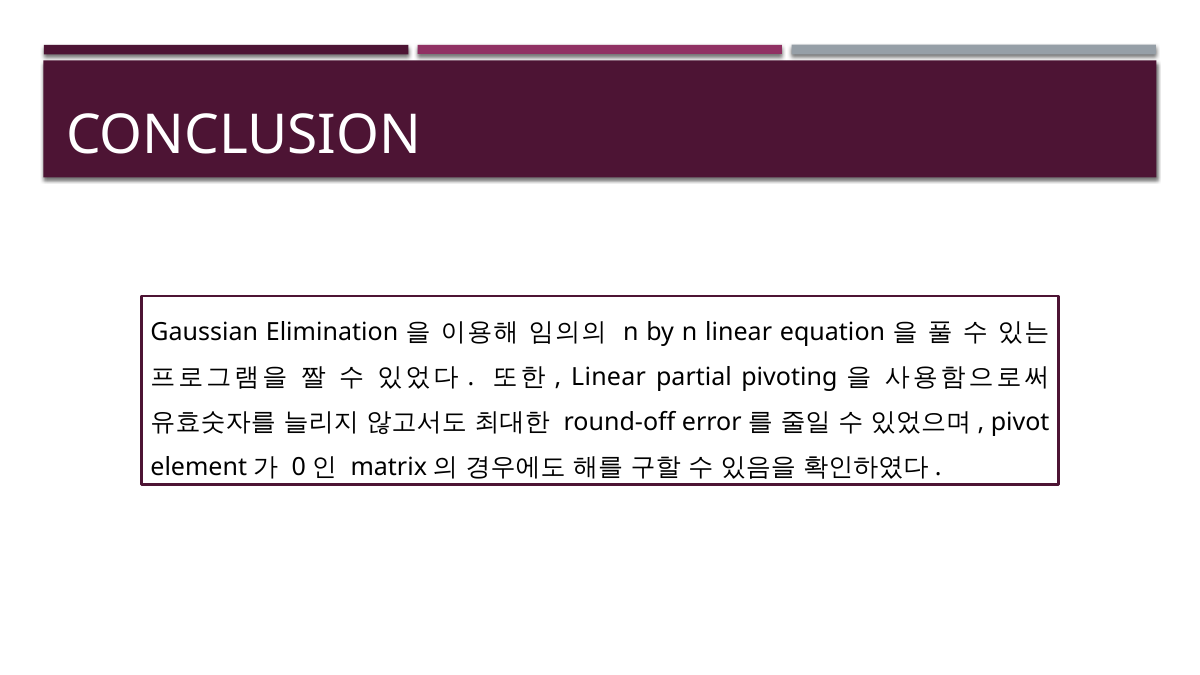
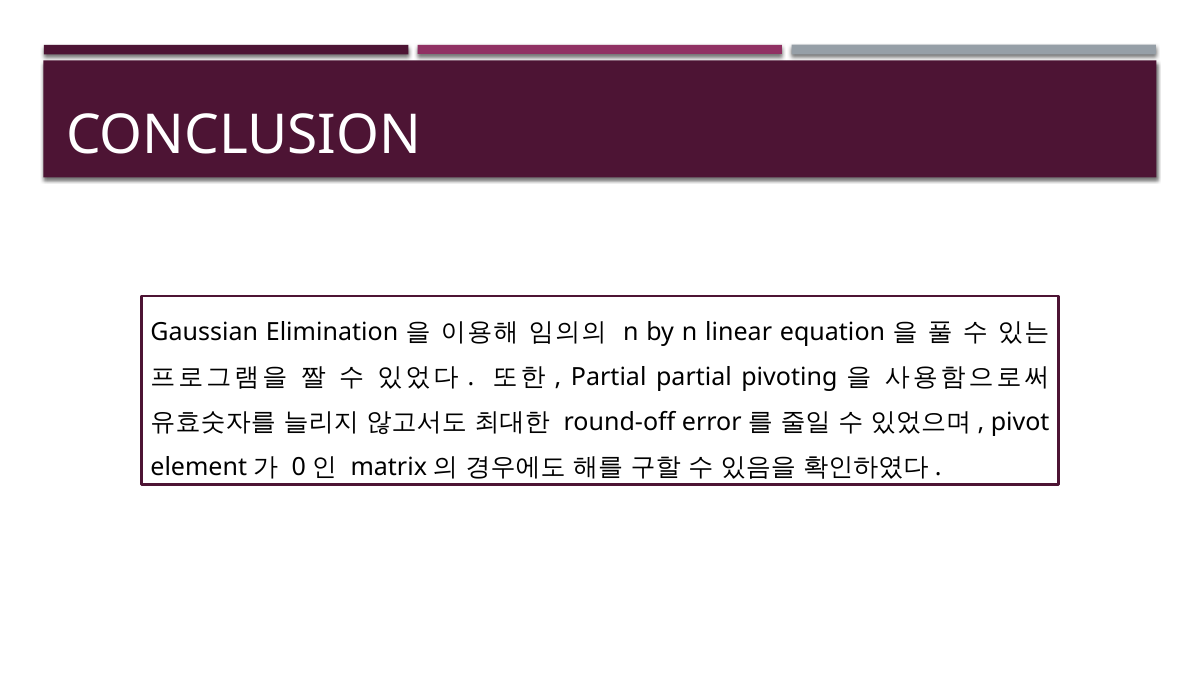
Linear at (609, 377): Linear -> Partial
